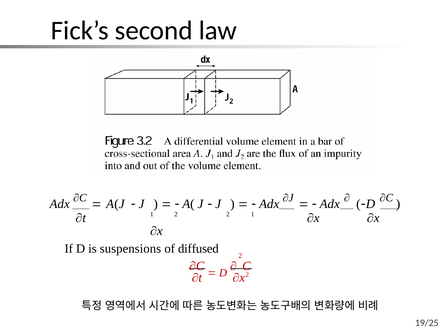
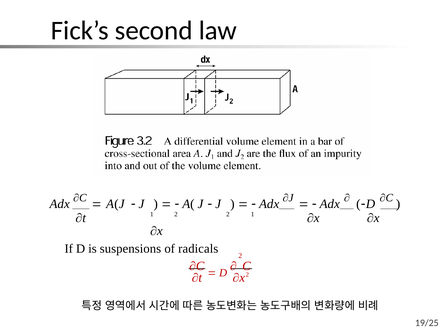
diffused: diffused -> radicals
